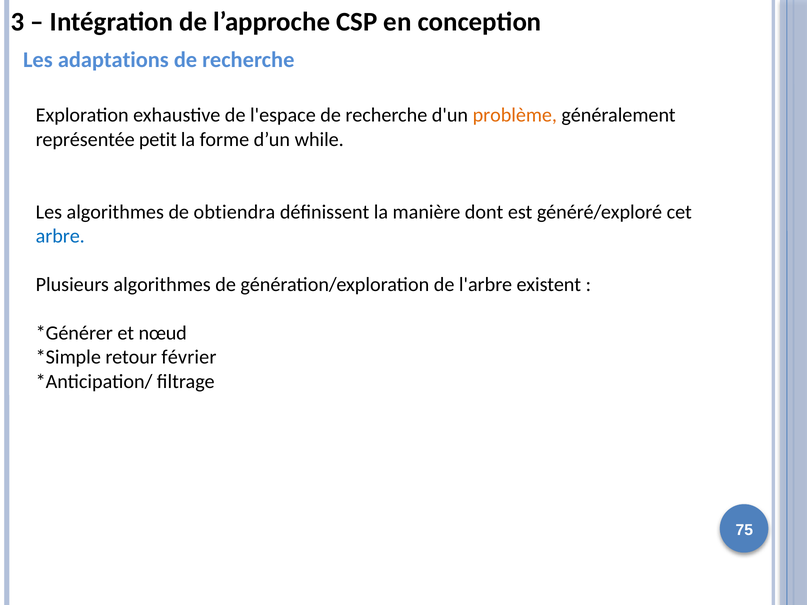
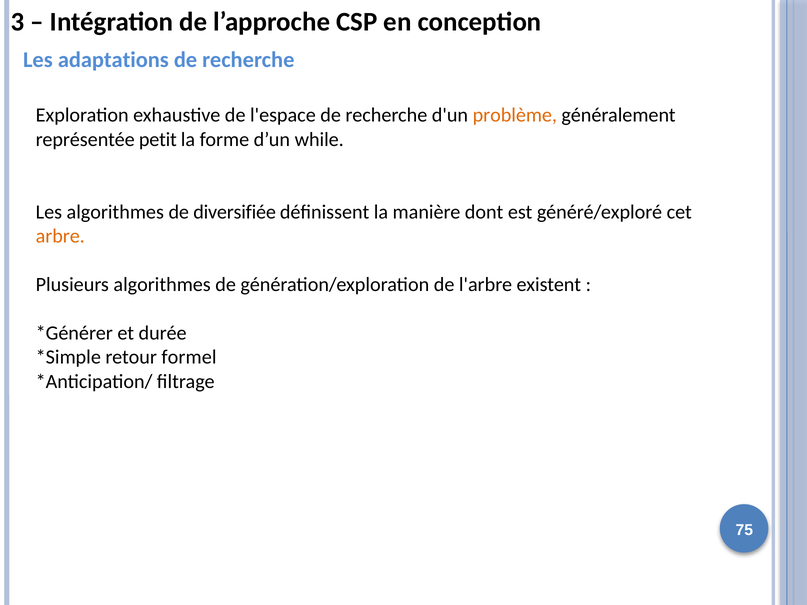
obtiendra: obtiendra -> diversifiée
arbre colour: blue -> orange
nœud: nœud -> durée
février: février -> formel
